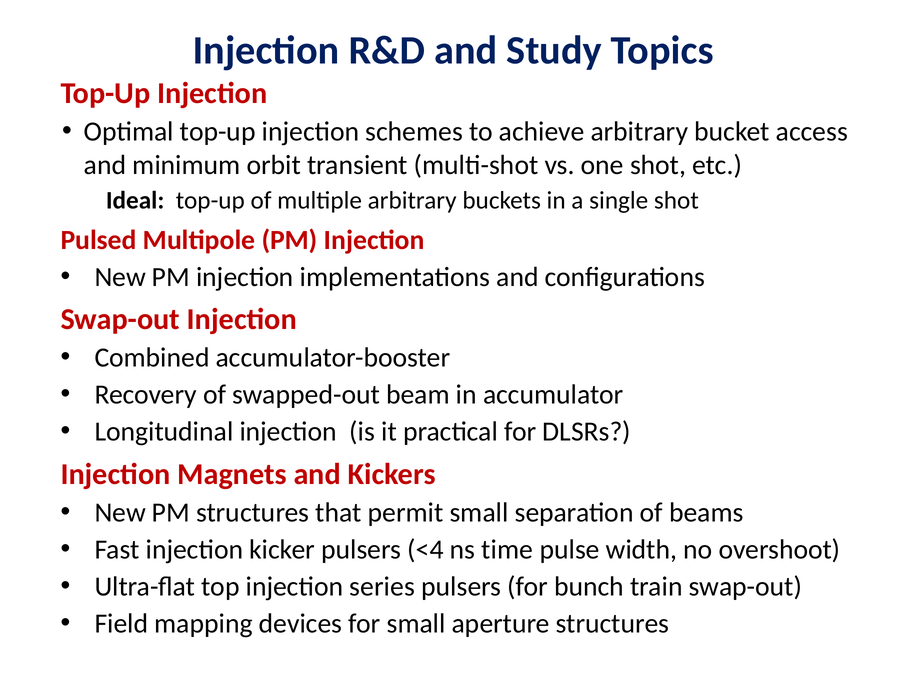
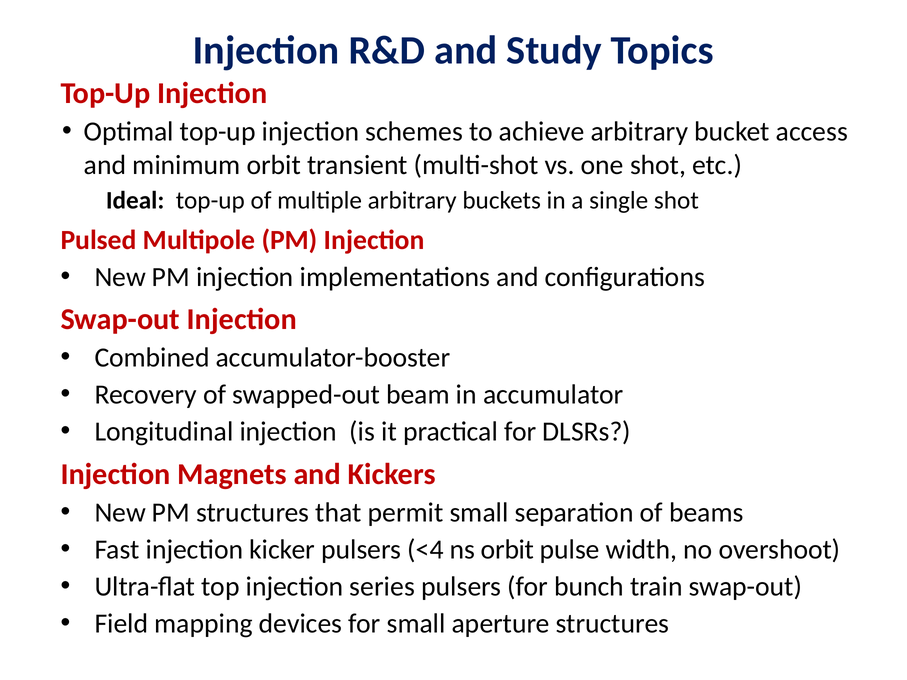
ns time: time -> orbit
